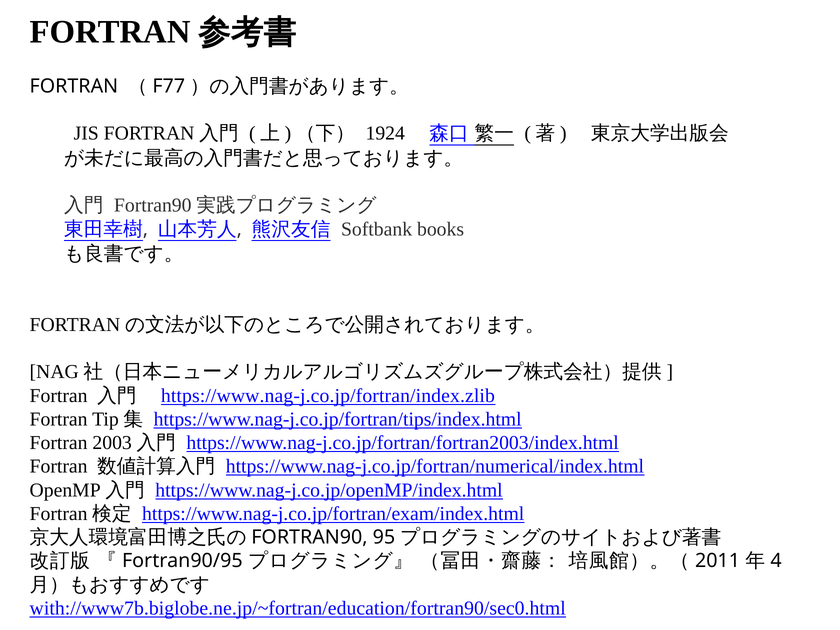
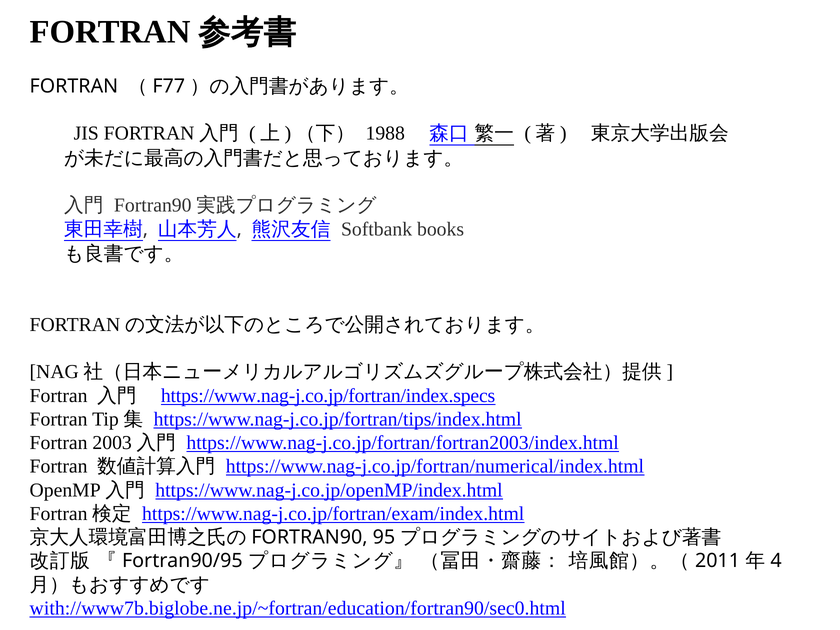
1924: 1924 -> 1988
https://www.nag-j.co.jp/fortran/index.zlib: https://www.nag-j.co.jp/fortran/index.zlib -> https://www.nag-j.co.jp/fortran/index.specs
